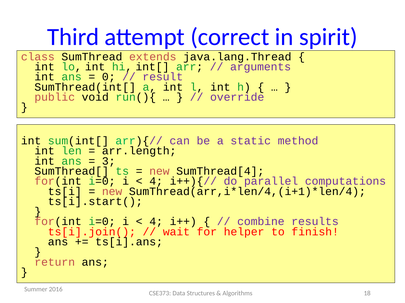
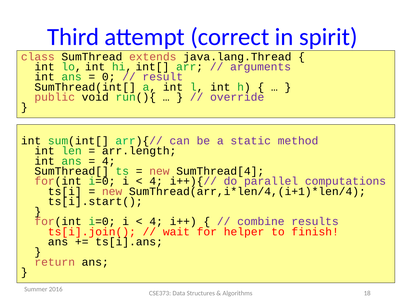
3 at (109, 161): 3 -> 4
